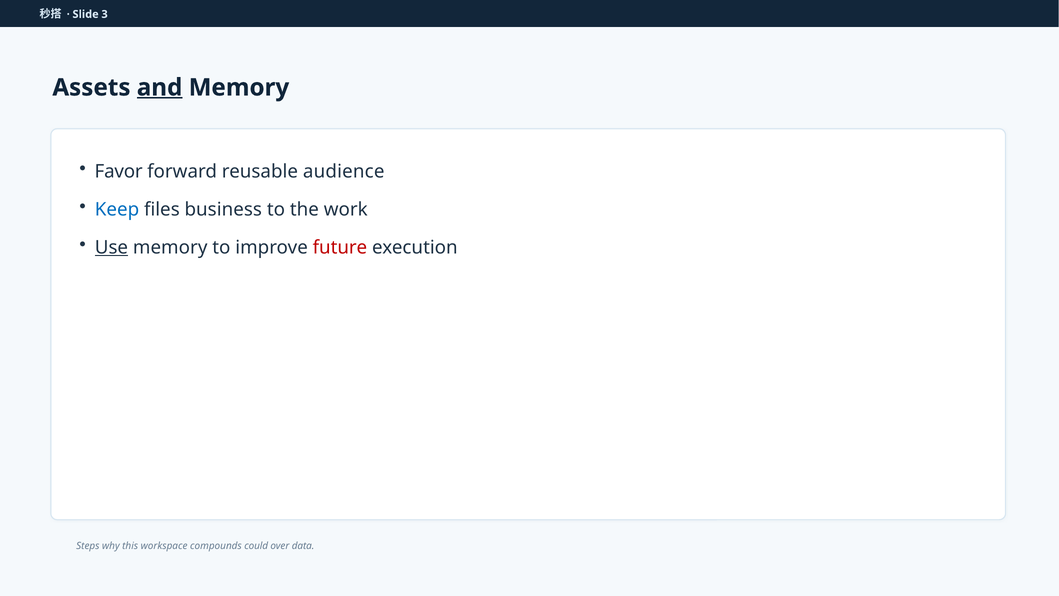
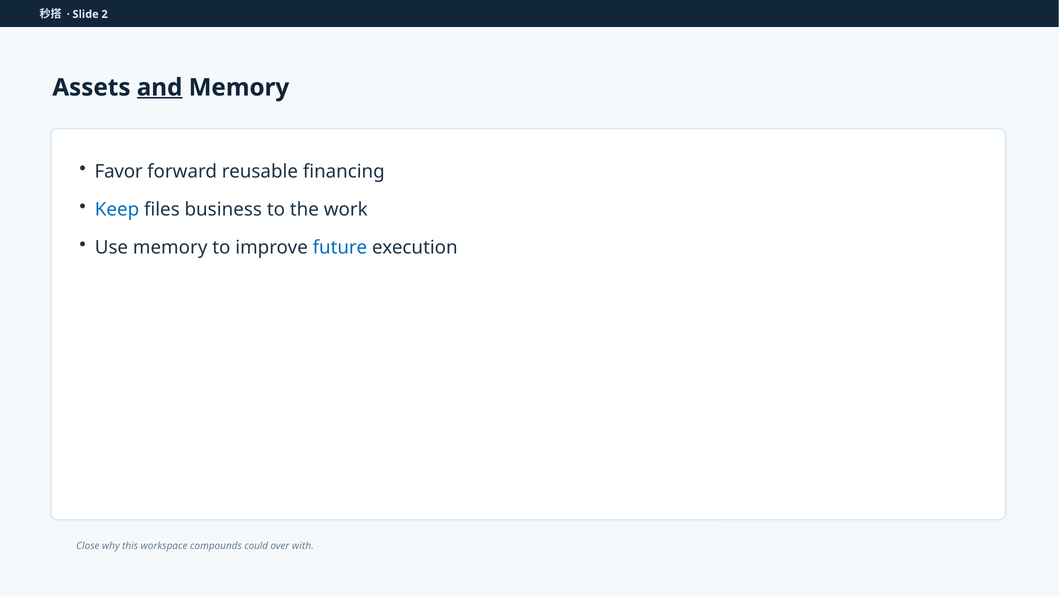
3: 3 -> 2
audience: audience -> financing
Use underline: present -> none
future colour: red -> blue
Steps: Steps -> Close
data: data -> with
